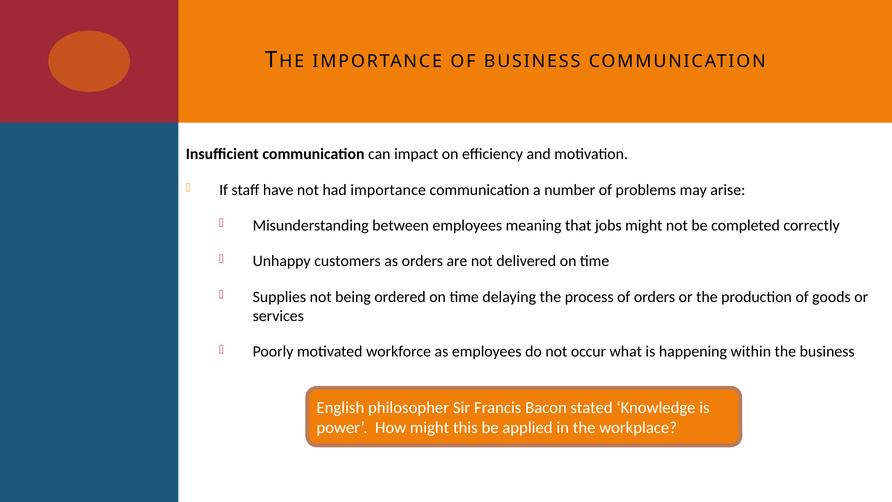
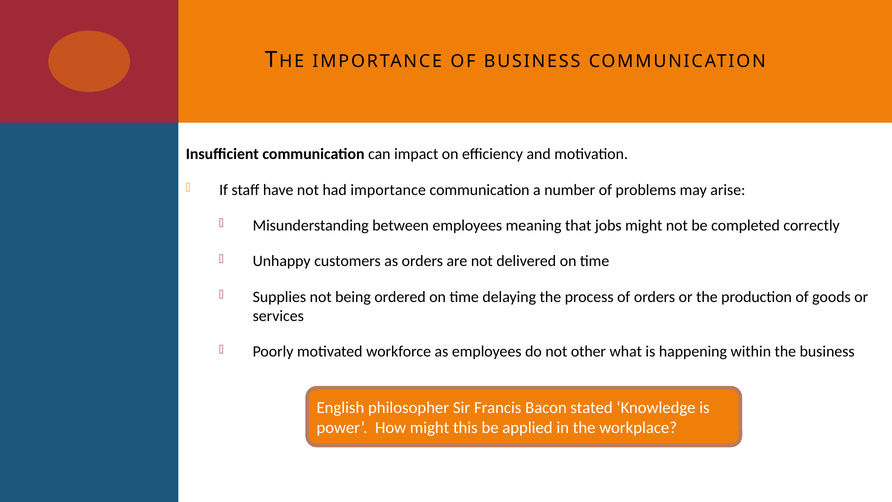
occur: occur -> other
